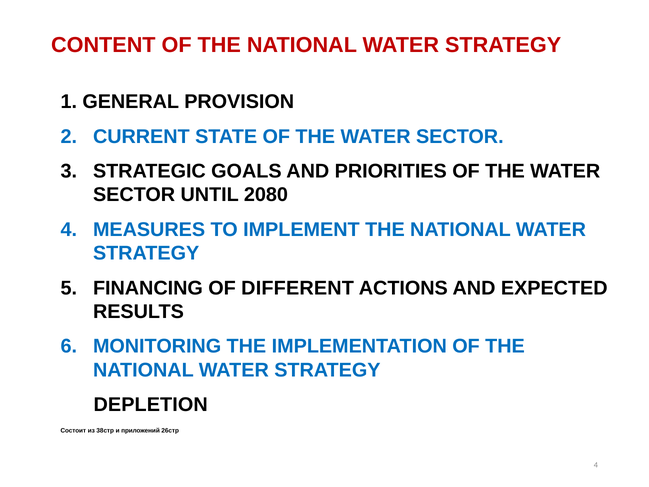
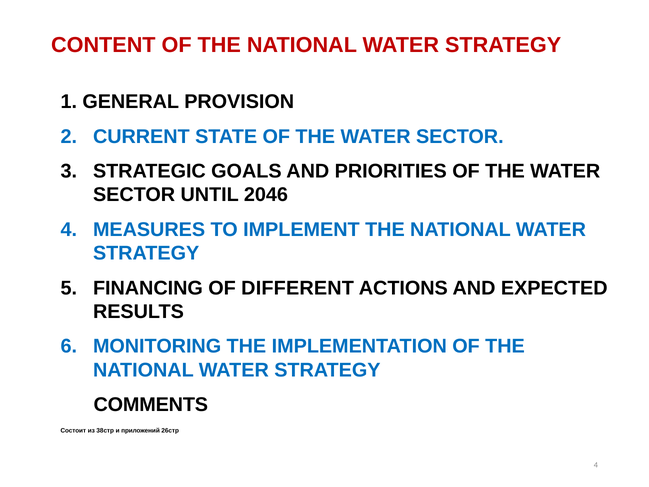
2080: 2080 -> 2046
DEPLETION: DEPLETION -> COMMENTS
